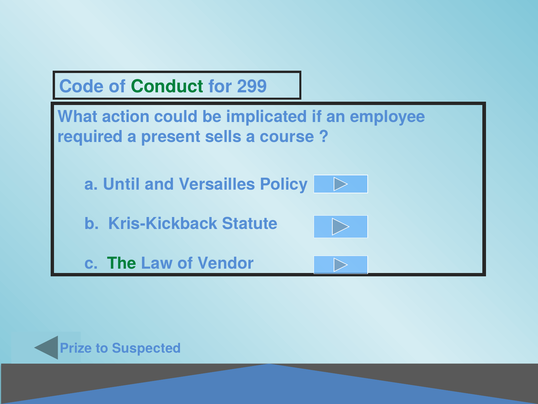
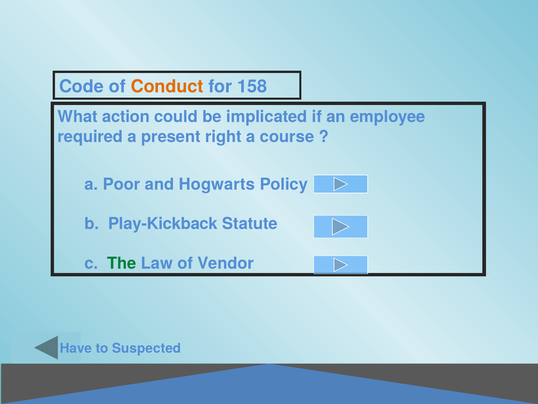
Conduct colour: green -> orange
299: 299 -> 158
sells: sells -> right
Until: Until -> Poor
Versailles: Versailles -> Hogwarts
Kris-Kickback: Kris-Kickback -> Play-Kickback
Prize: Prize -> Have
